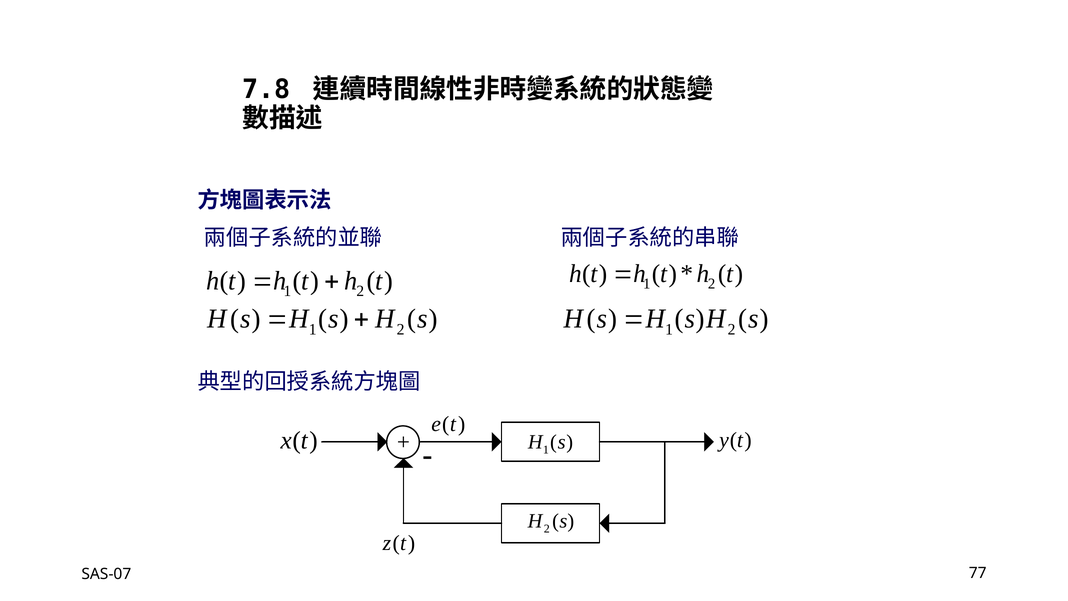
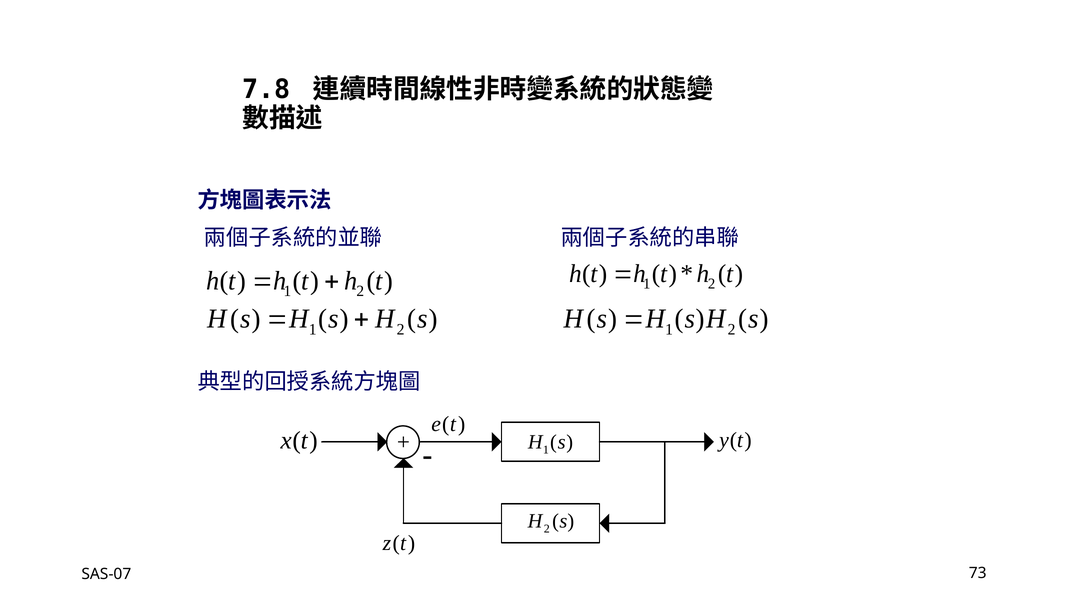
77: 77 -> 73
